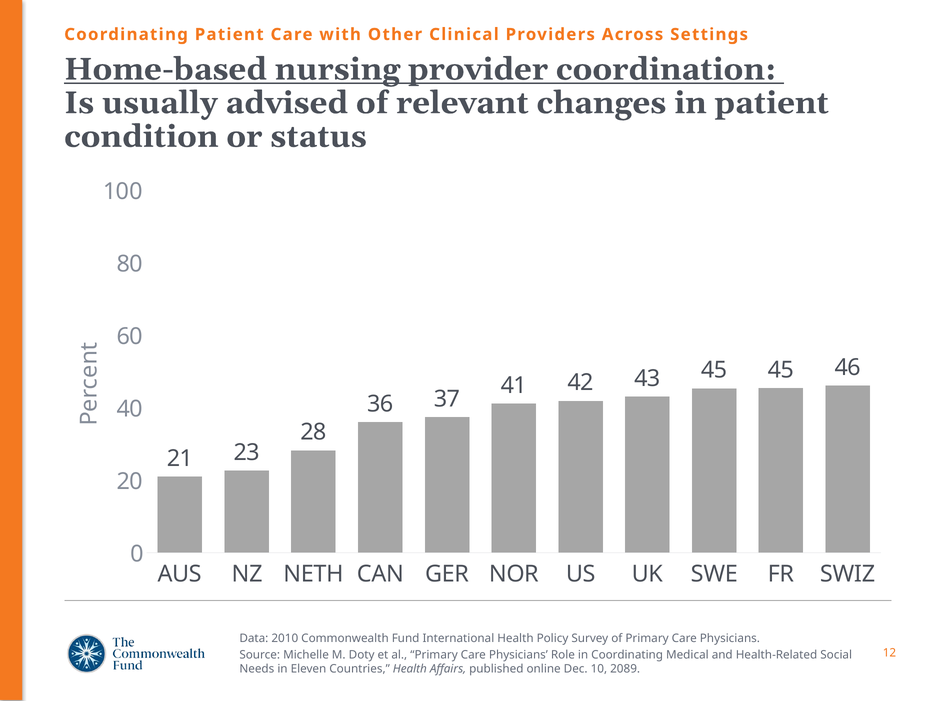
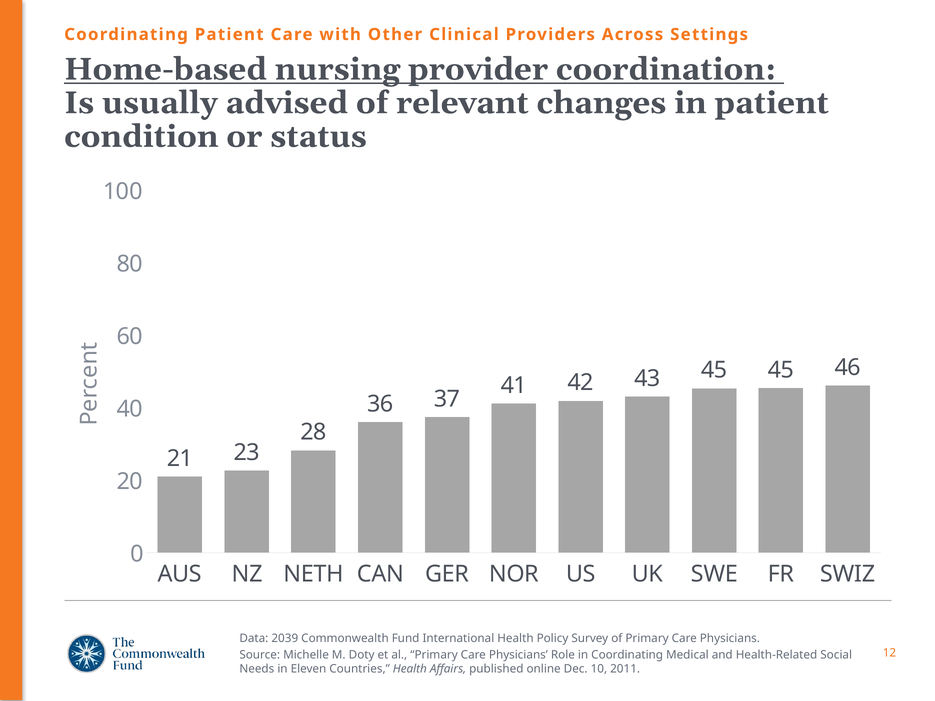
2010: 2010 -> 2039
2089: 2089 -> 2011
